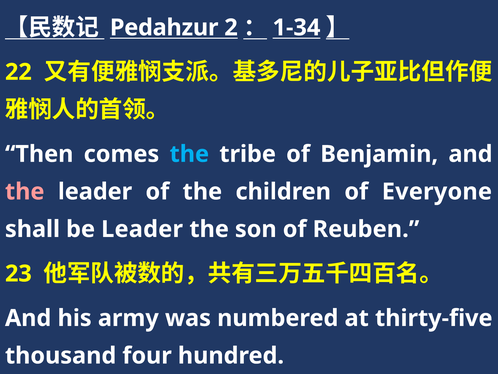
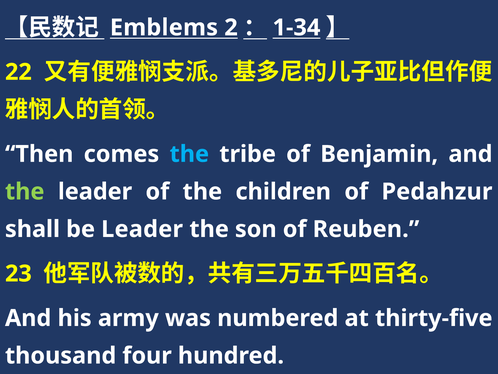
Pedahzur: Pedahzur -> Emblems
the at (25, 191) colour: pink -> light green
Everyone: Everyone -> Pedahzur
